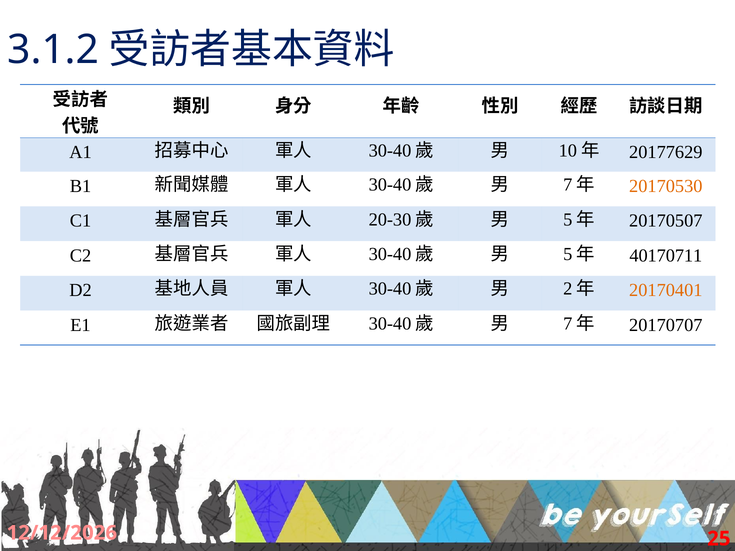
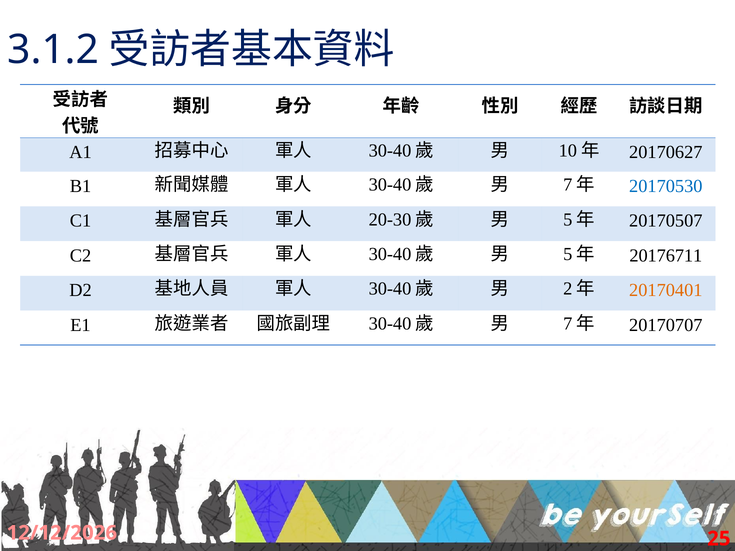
20177629: 20177629 -> 20170627
20170530 colour: orange -> blue
40170711: 40170711 -> 20176711
